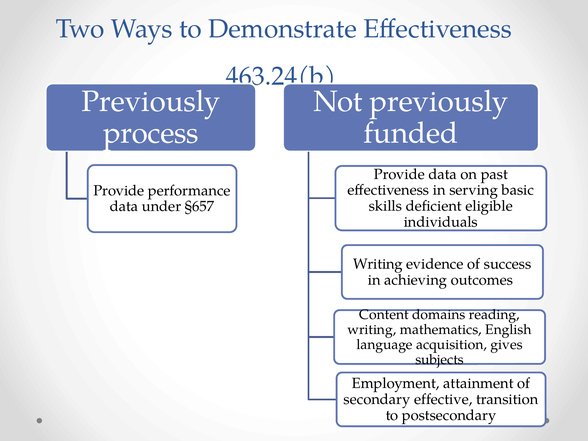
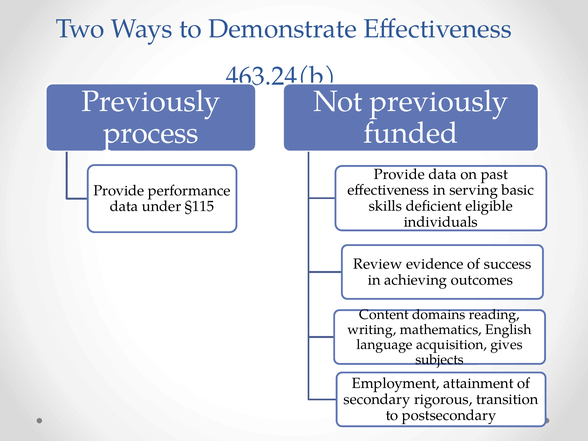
§657: §657 -> §115
Writing at (378, 264): Writing -> Review
effective: effective -> rigorous
